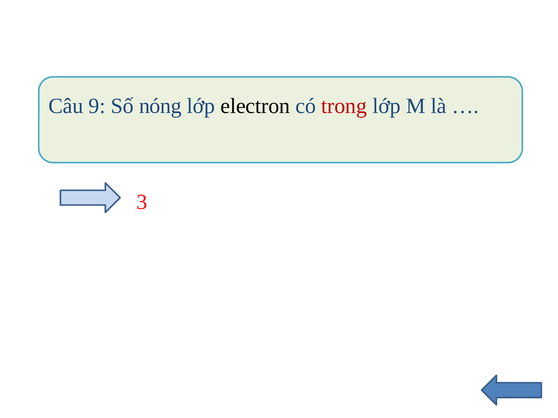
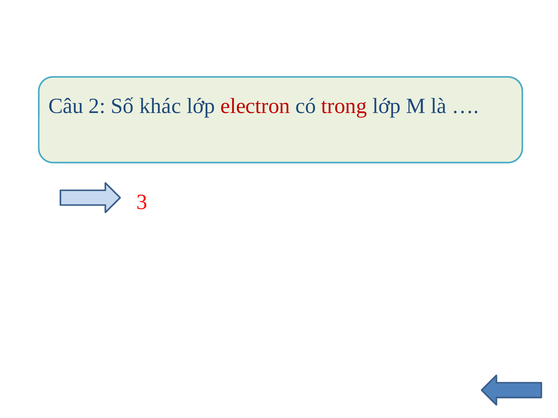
9: 9 -> 2
nóng: nóng -> khác
electron colour: black -> red
